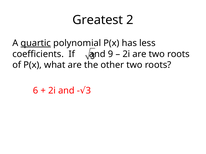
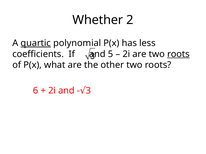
Greatest: Greatest -> Whether
9: 9 -> 5
roots at (178, 54) underline: none -> present
